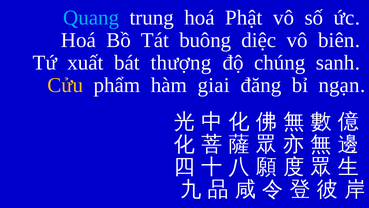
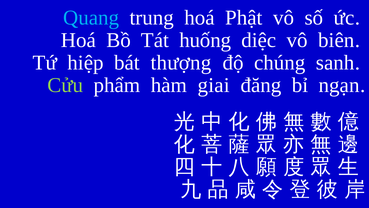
buông: buông -> huống
xuất: xuất -> hiệp
Cửu colour: yellow -> light green
